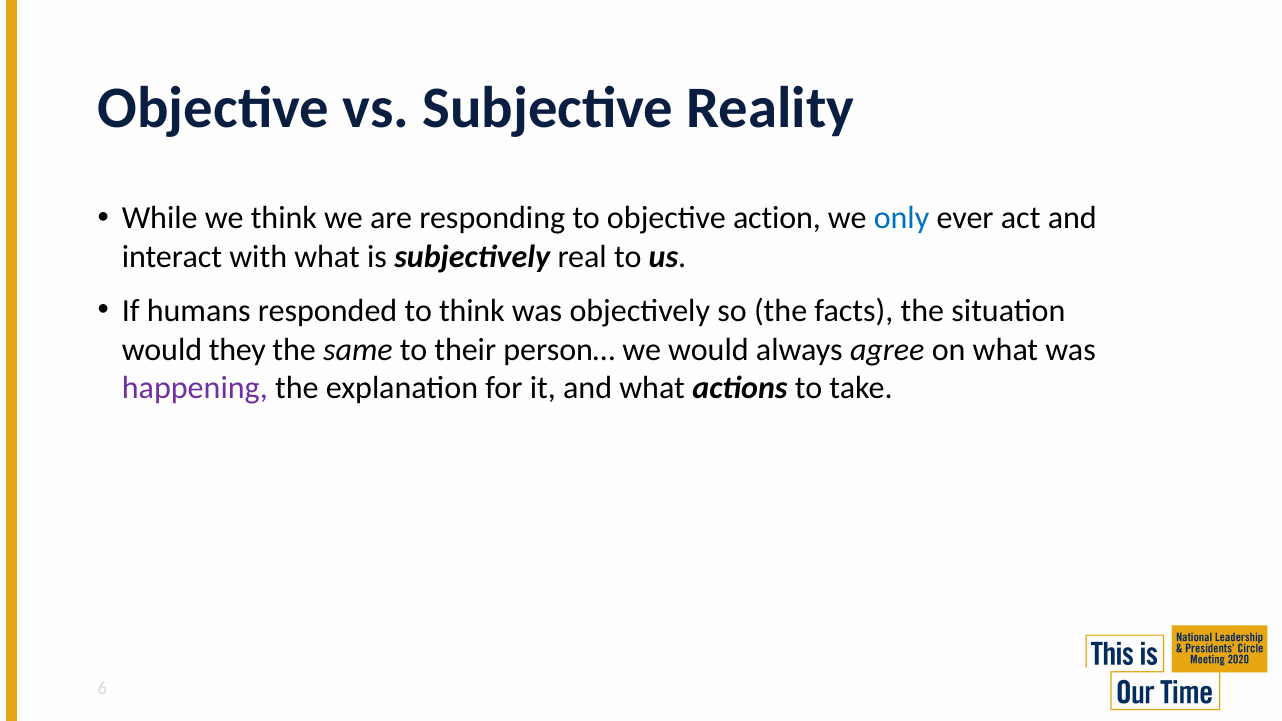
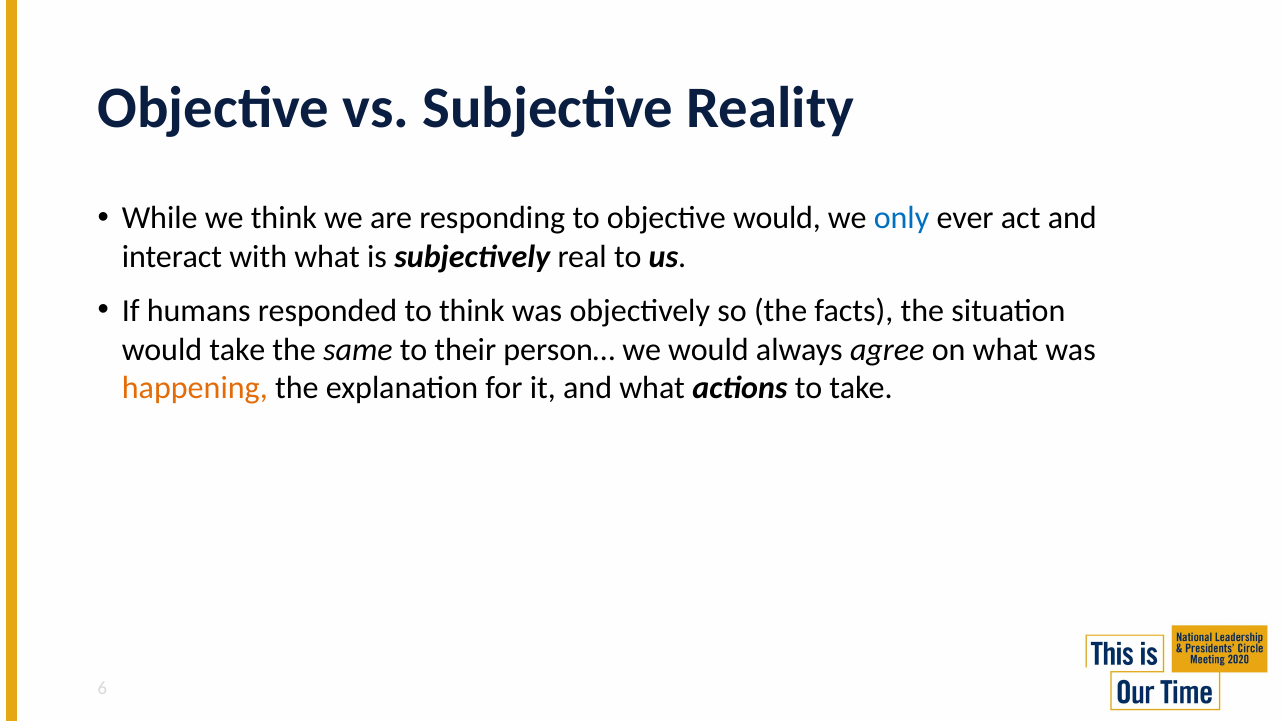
objective action: action -> would
would they: they -> take
happening colour: purple -> orange
